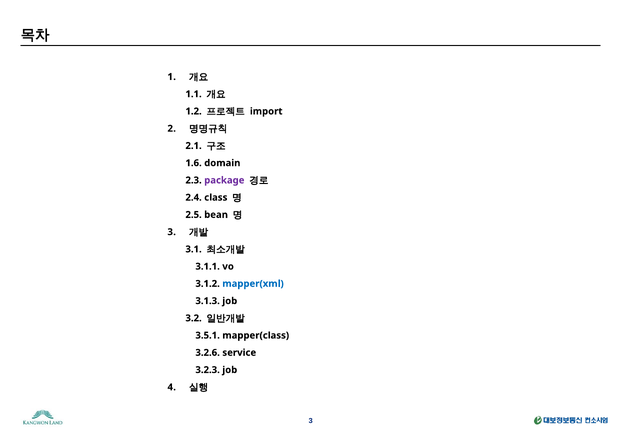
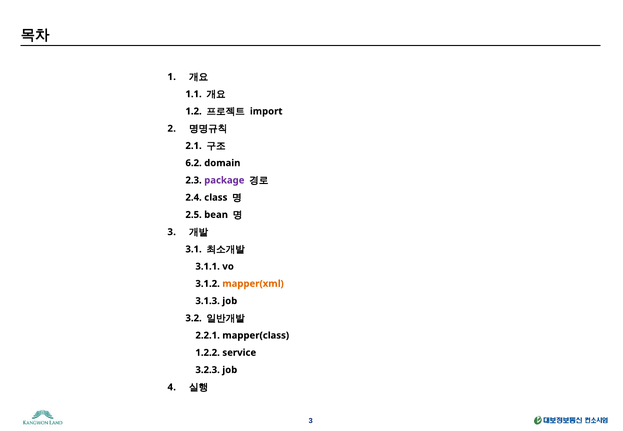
1.6: 1.6 -> 6.2
mapper(xml colour: blue -> orange
3.5.1: 3.5.1 -> 2.2.1
3.2.6: 3.2.6 -> 1.2.2
